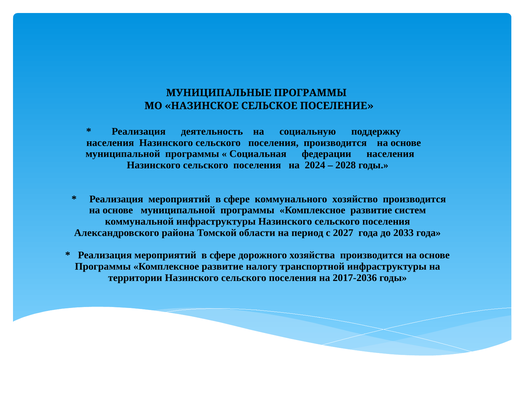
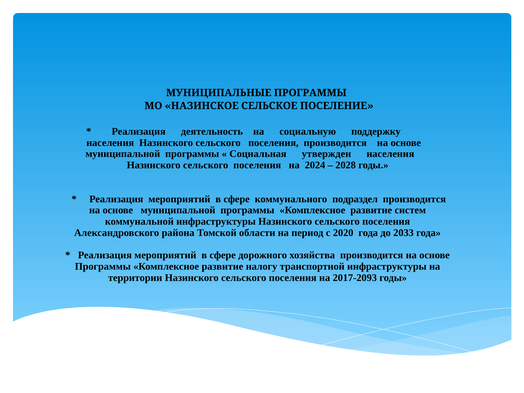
федерации: федерации -> утвержден
хозяйство: хозяйство -> подраздел
2027: 2027 -> 2020
2017-2036: 2017-2036 -> 2017-2093
